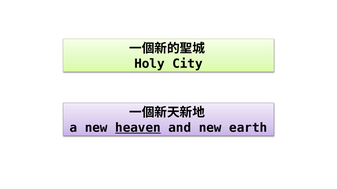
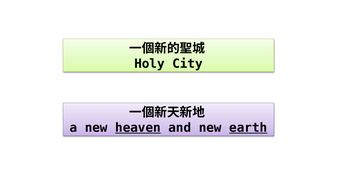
earth underline: none -> present
